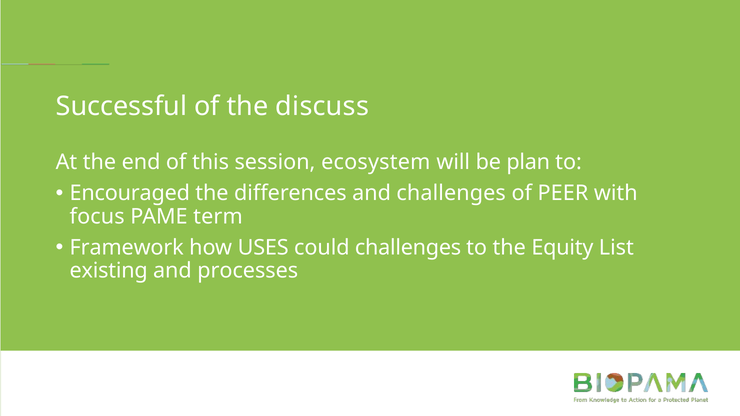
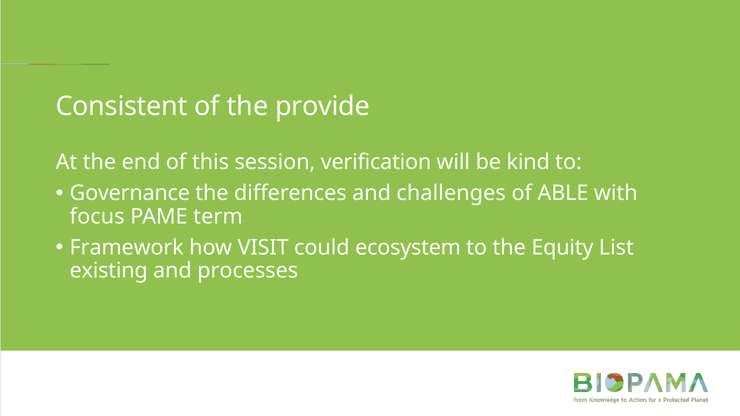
Successful: Successful -> Consistent
discuss: discuss -> provide
ecosystem: ecosystem -> verification
plan: plan -> kind
Encouraged: Encouraged -> Governance
PEER: PEER -> ABLE
USES: USES -> VISIT
could challenges: challenges -> ecosystem
